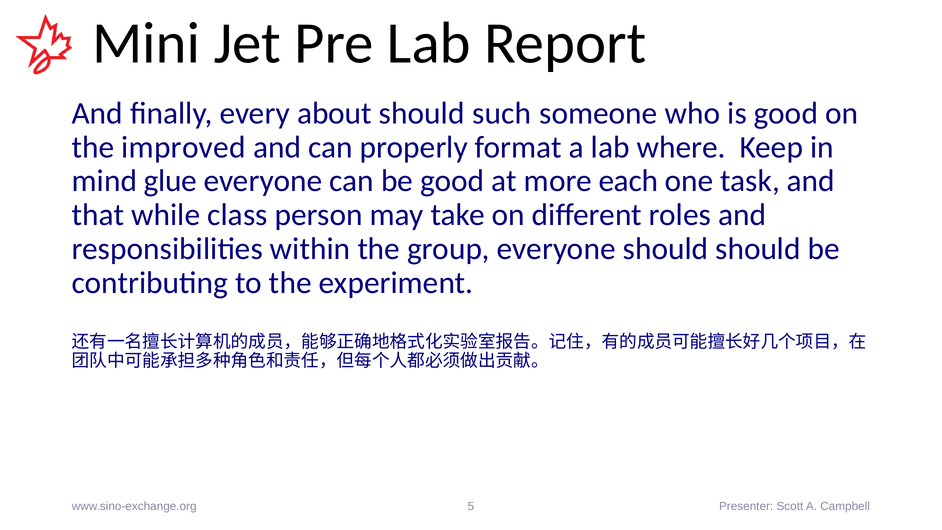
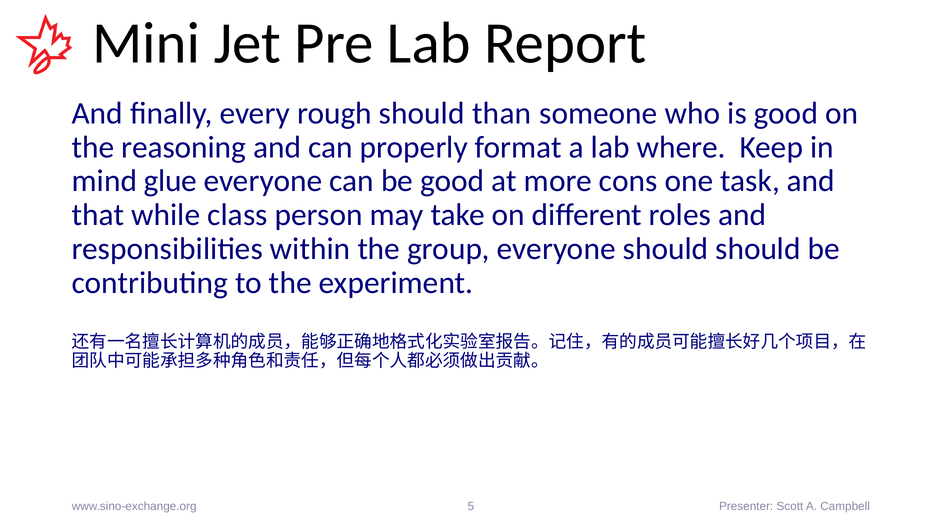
about: about -> rough
such: such -> than
improved: improved -> reasoning
each: each -> cons
